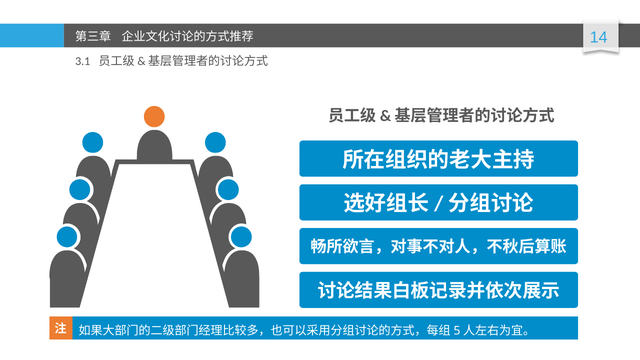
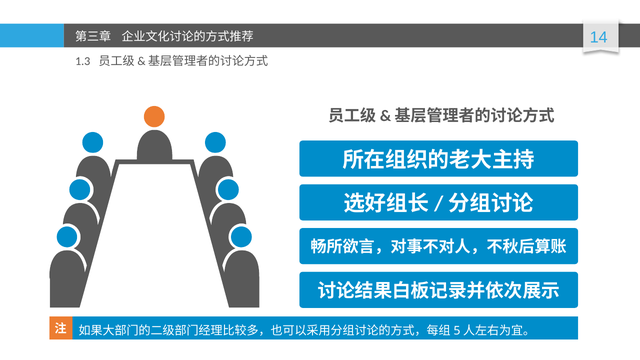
3.1: 3.1 -> 1.3
